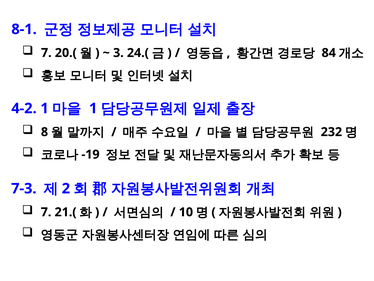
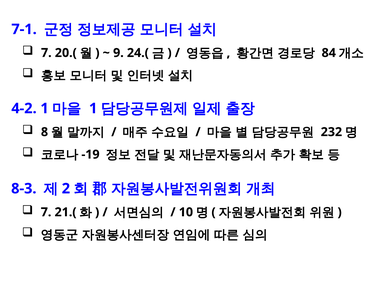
8-1: 8-1 -> 7-1
3: 3 -> 9
7-3: 7-3 -> 8-3
